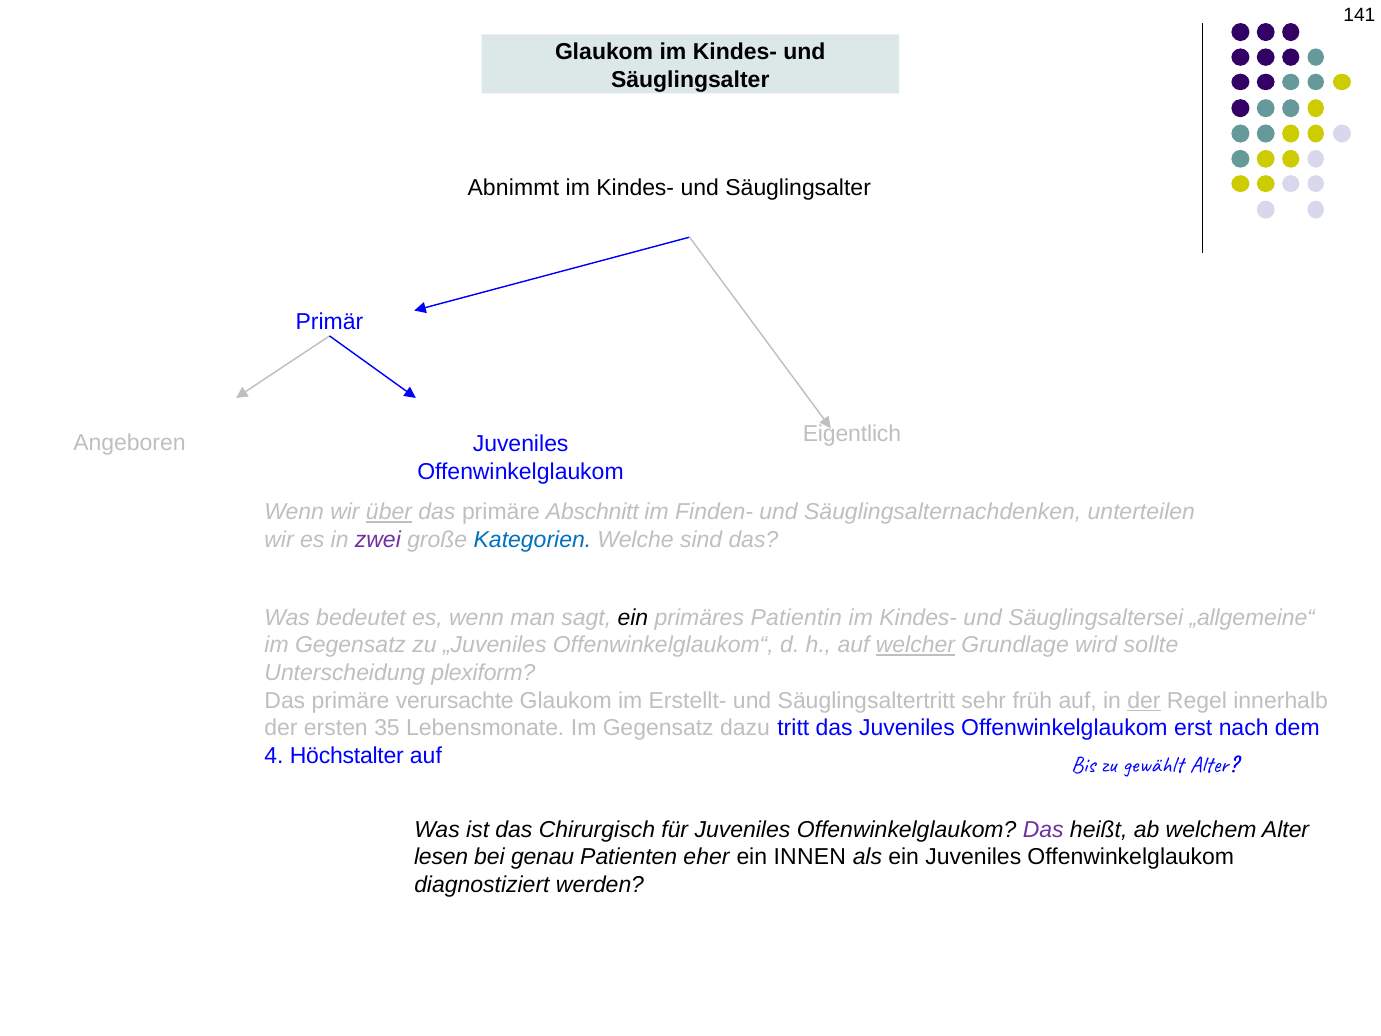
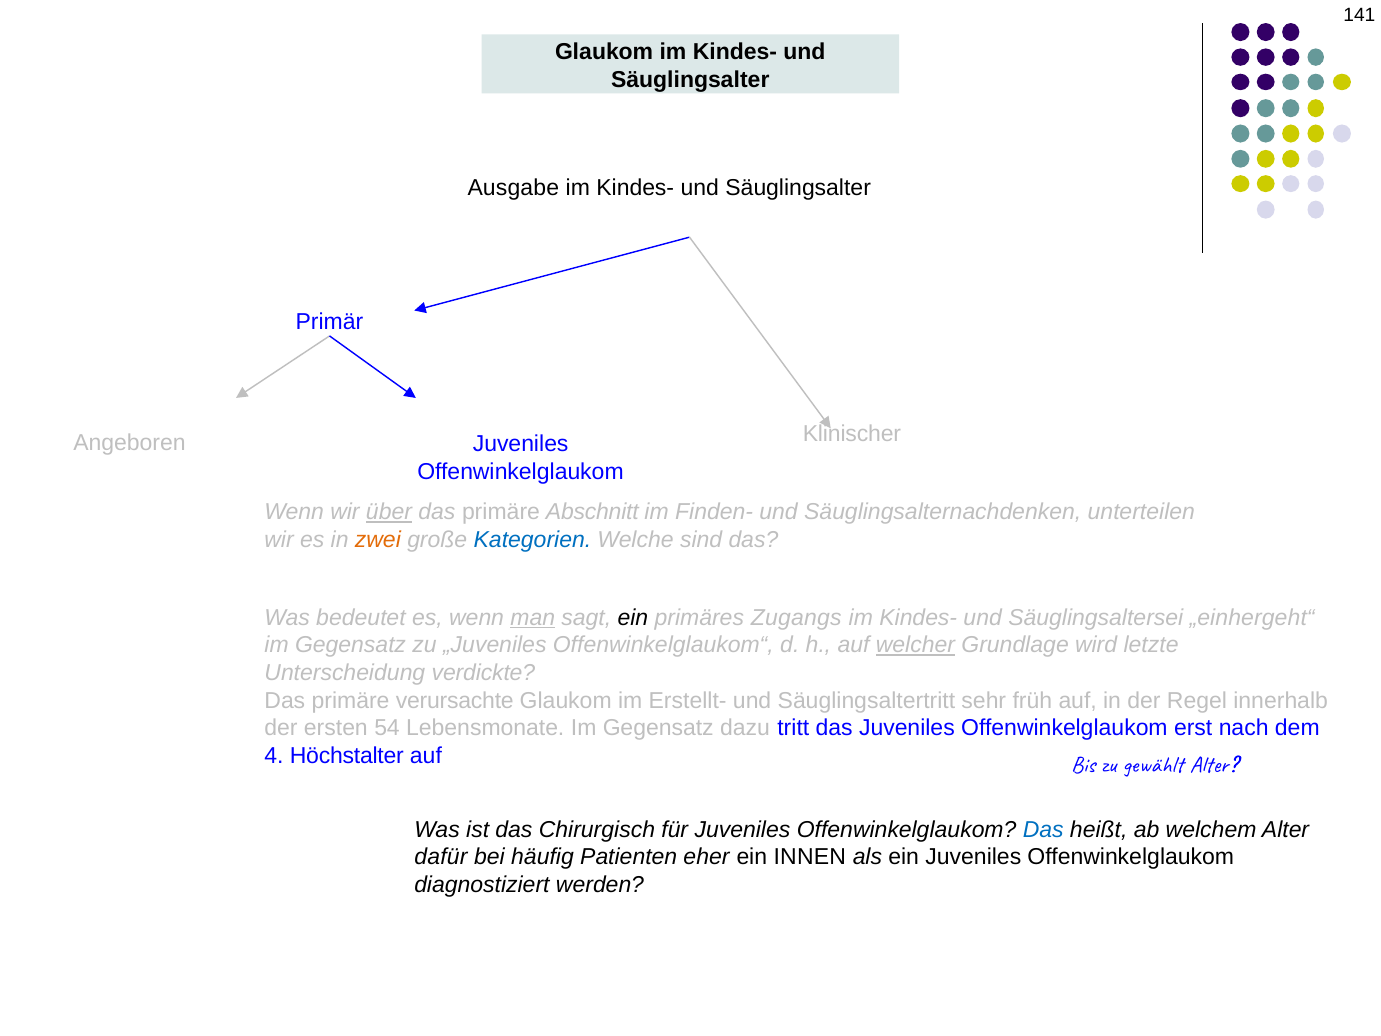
Abnimmt: Abnimmt -> Ausgabe
Eigentlich: Eigentlich -> Klinischer
zwei colour: purple -> orange
man underline: none -> present
Patientin: Patientin -> Zugangs
„allgemeine“: „allgemeine“ -> „einhergeht“
sollte: sollte -> letzte
plexiform: plexiform -> verdickte
der at (1144, 700) underline: present -> none
35: 35 -> 54
Das at (1043, 830) colour: purple -> blue
lesen: lesen -> dafür
genau: genau -> häufig
